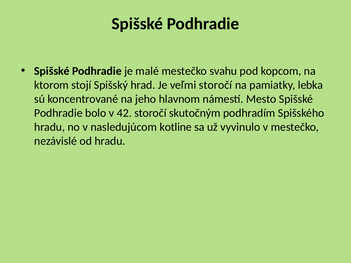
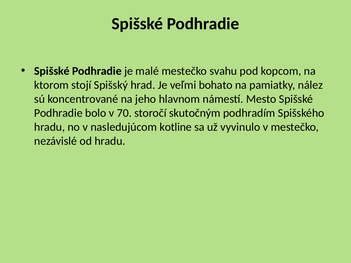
veľmi storočí: storočí -> bohato
lebka: lebka -> nález
42: 42 -> 70
